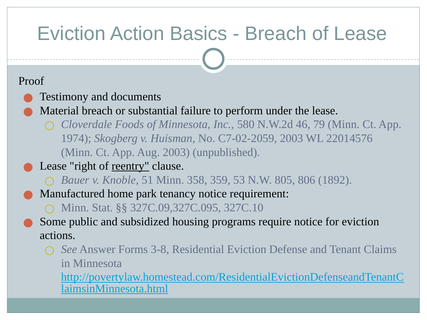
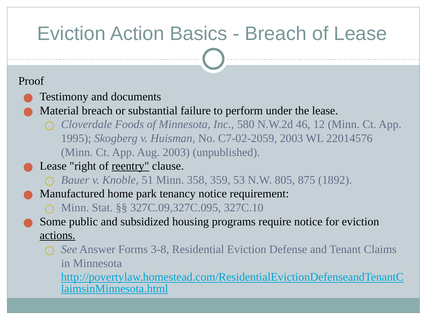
79: 79 -> 12
1974: 1974 -> 1995
806: 806 -> 875
actions underline: none -> present
